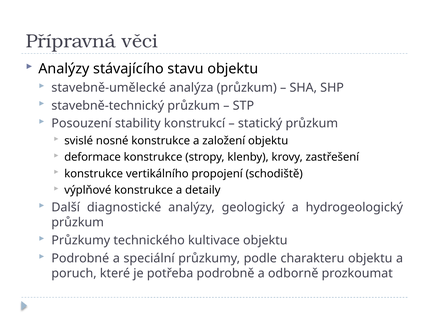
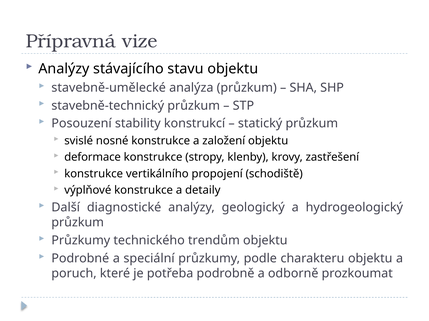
věci: věci -> vize
kultivace: kultivace -> trendům
